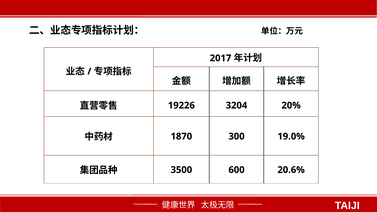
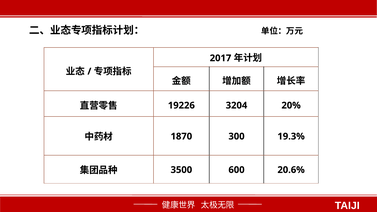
19.0%: 19.0% -> 19.3%
